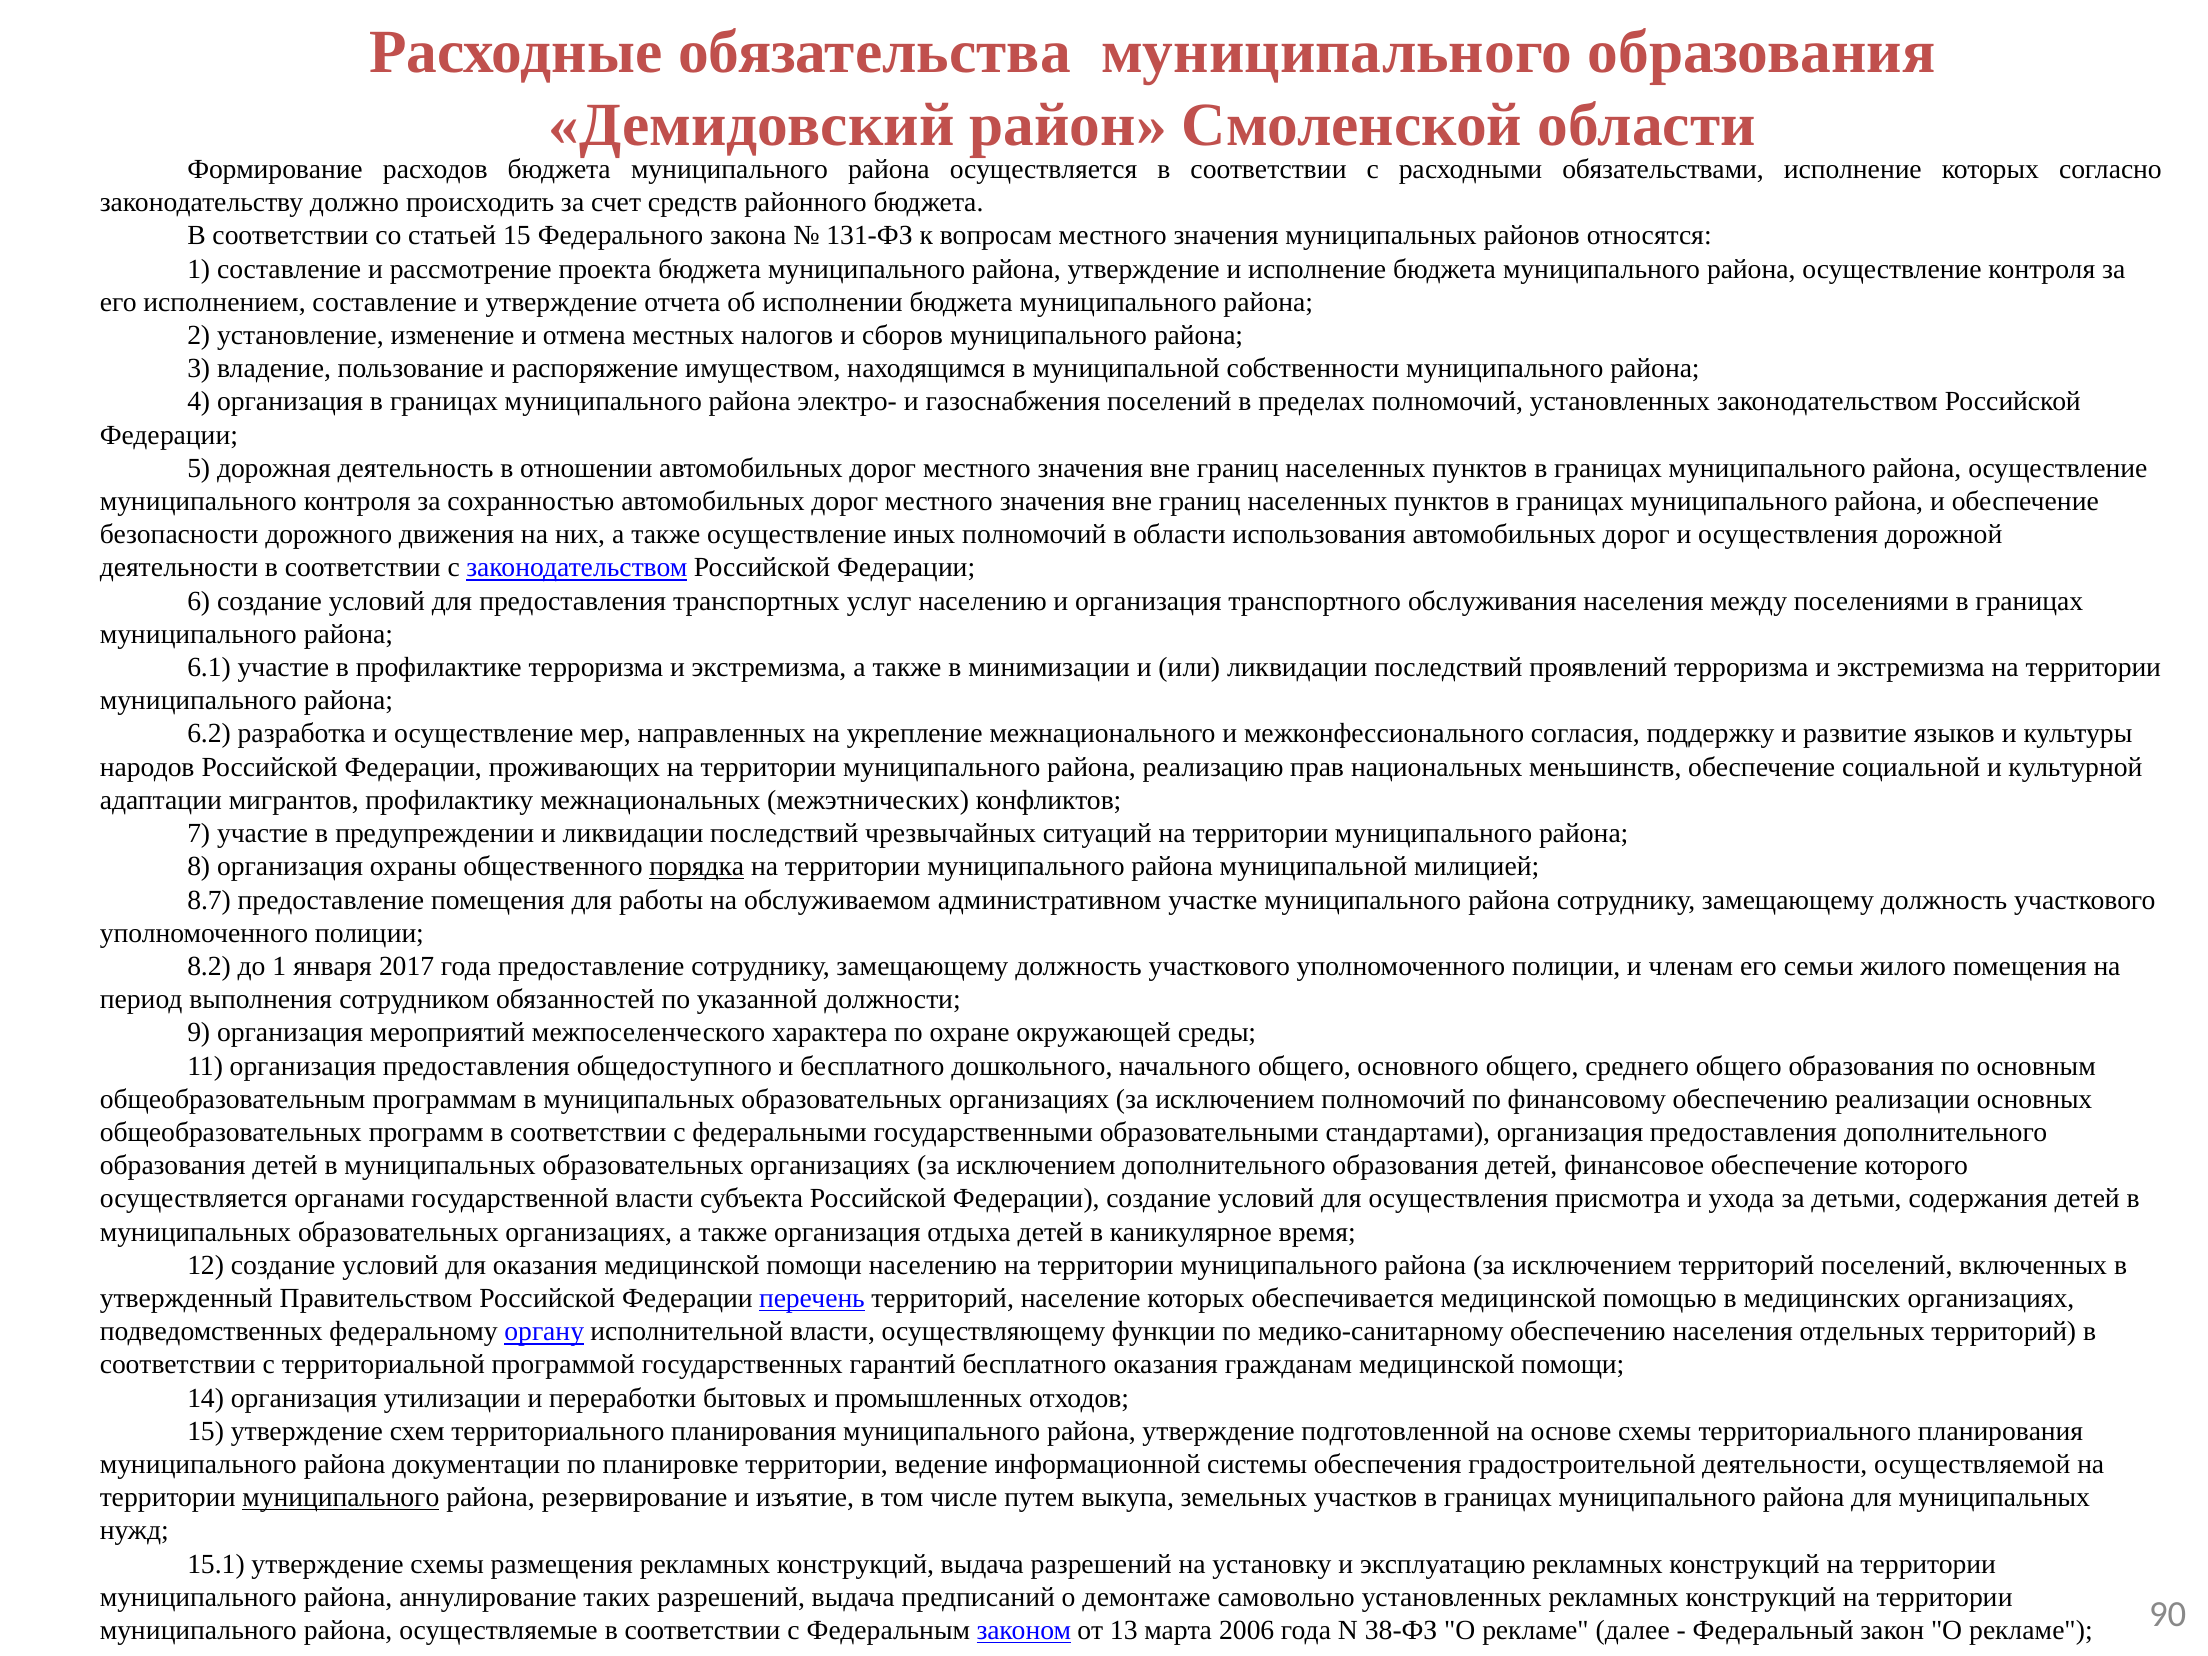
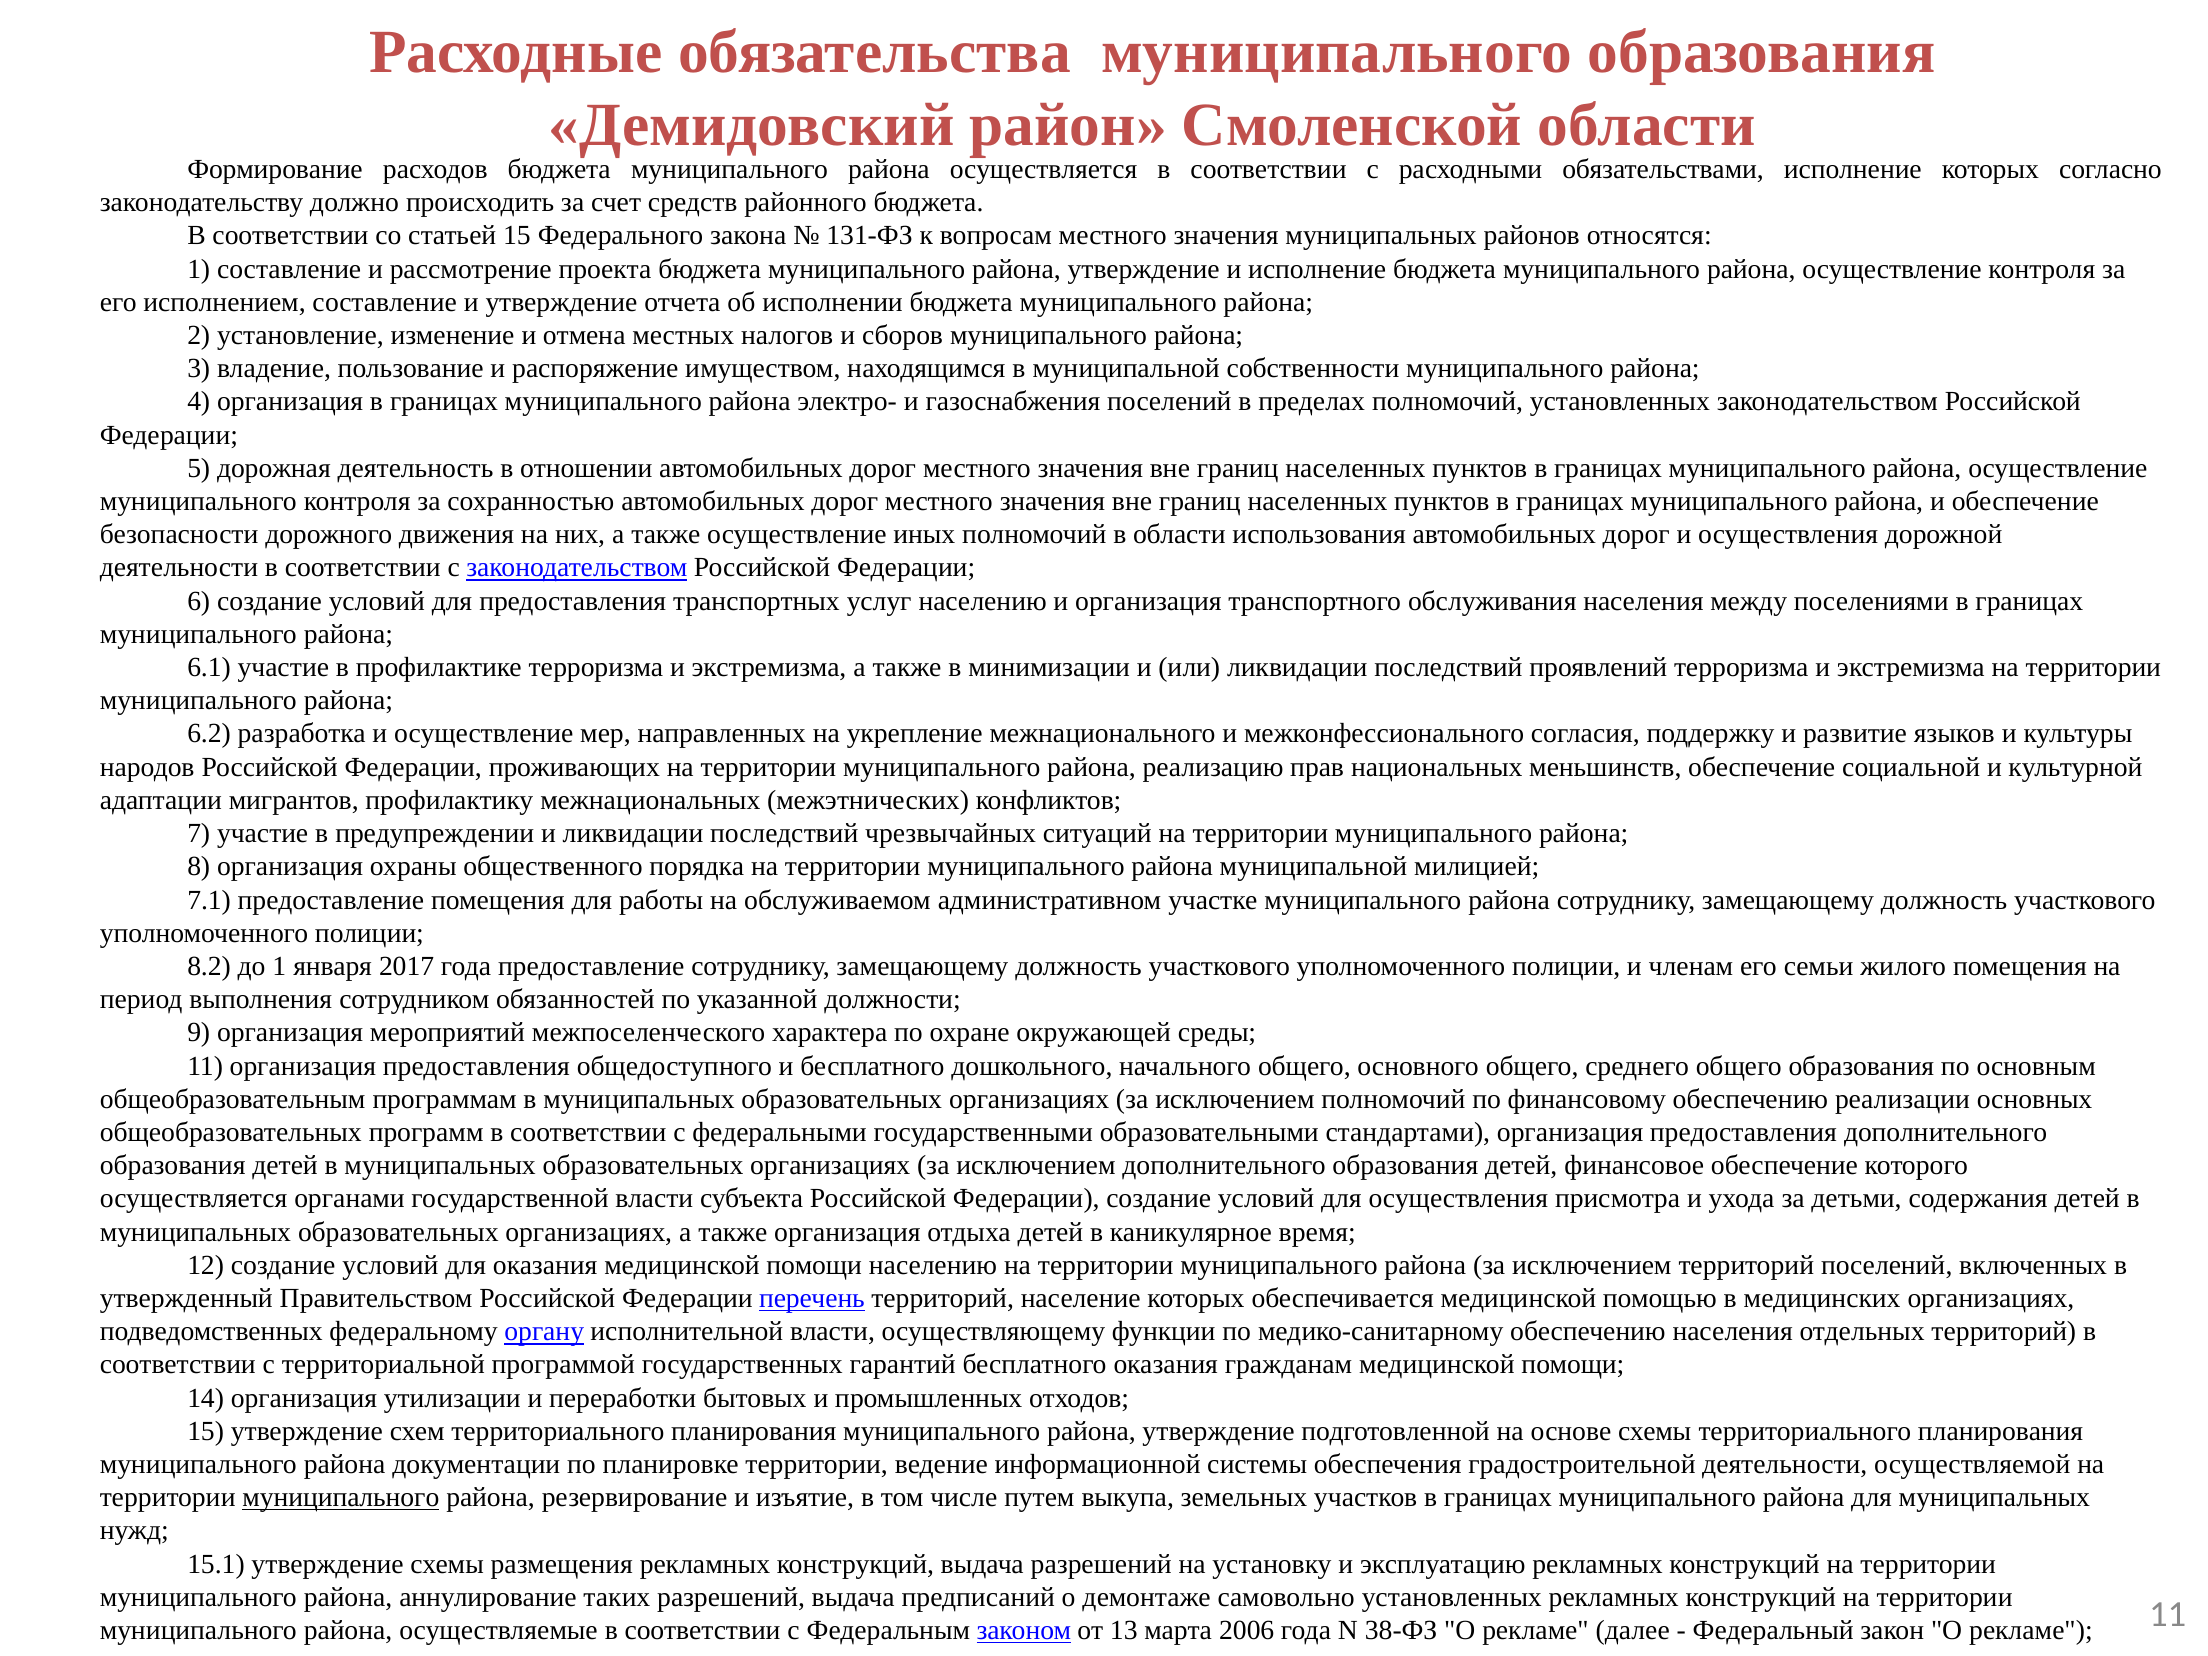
порядка underline: present -> none
8.7: 8.7 -> 7.1
рекламе 90: 90 -> 11
